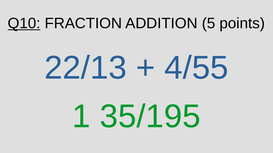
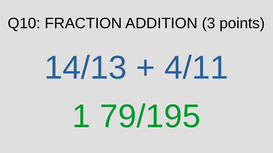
Q10 underline: present -> none
5: 5 -> 3
22/13: 22/13 -> 14/13
4/55: 4/55 -> 4/11
35/195: 35/195 -> 79/195
